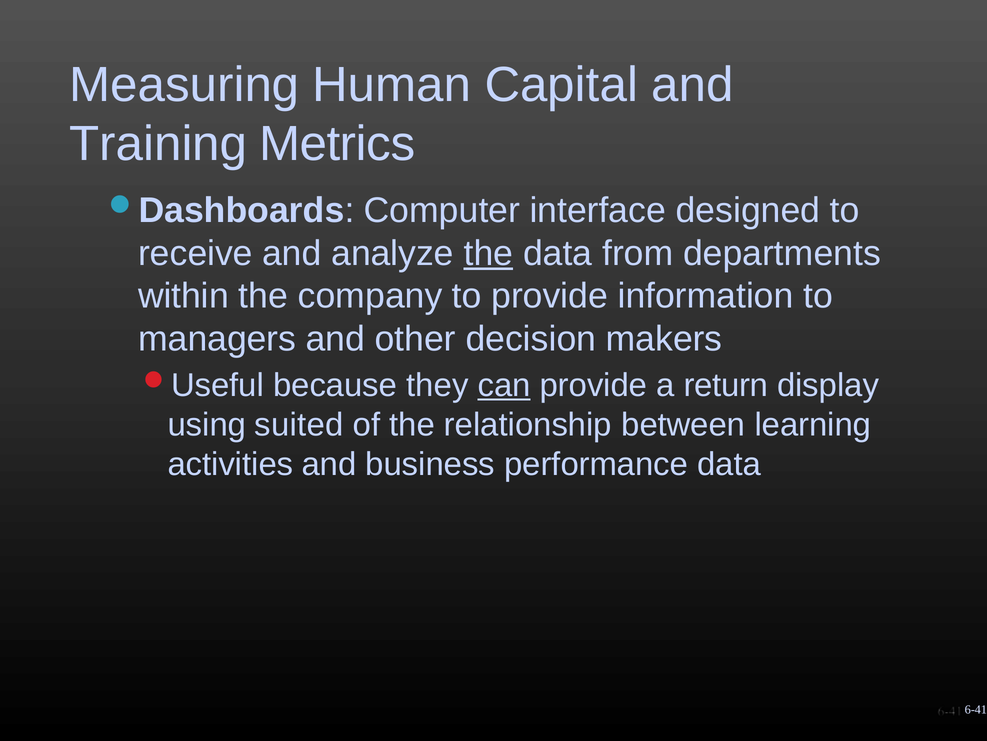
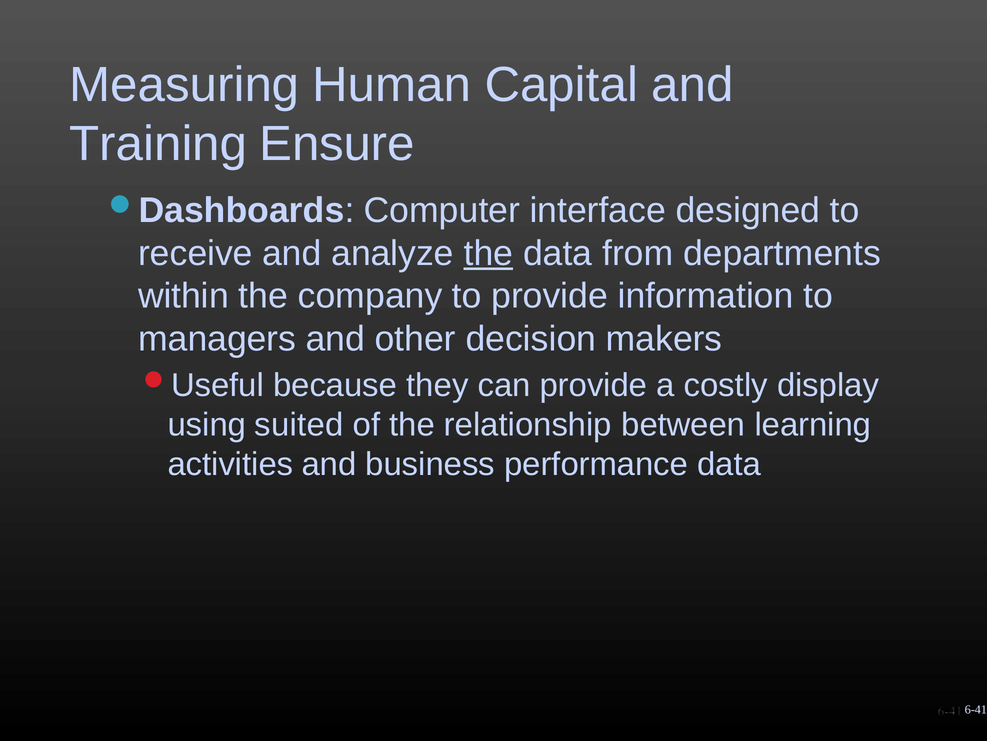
Metrics: Metrics -> Ensure
can underline: present -> none
return: return -> costly
